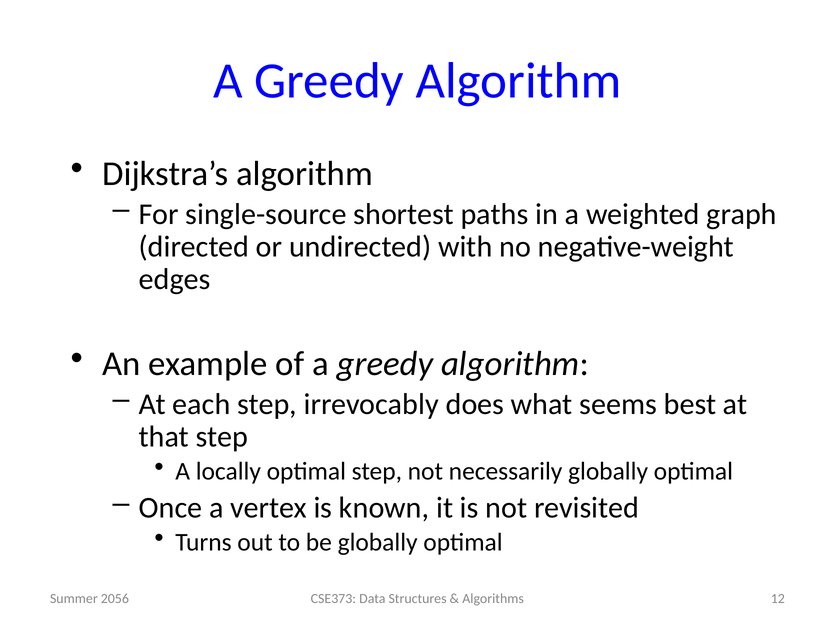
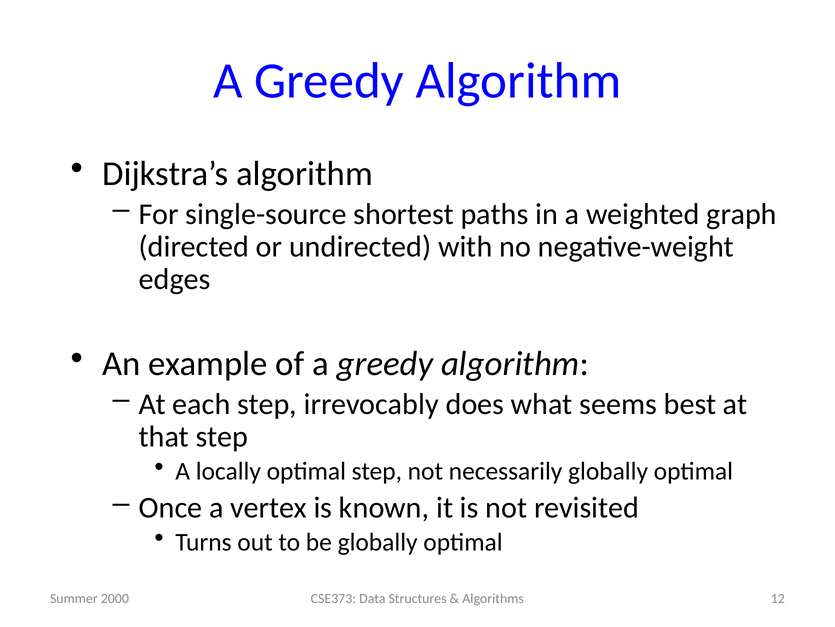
2056: 2056 -> 2000
